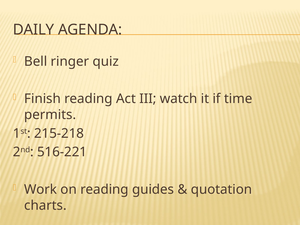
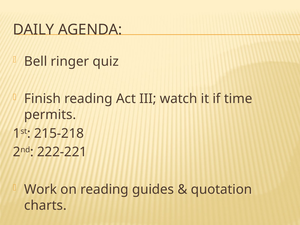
516-221: 516-221 -> 222-221
